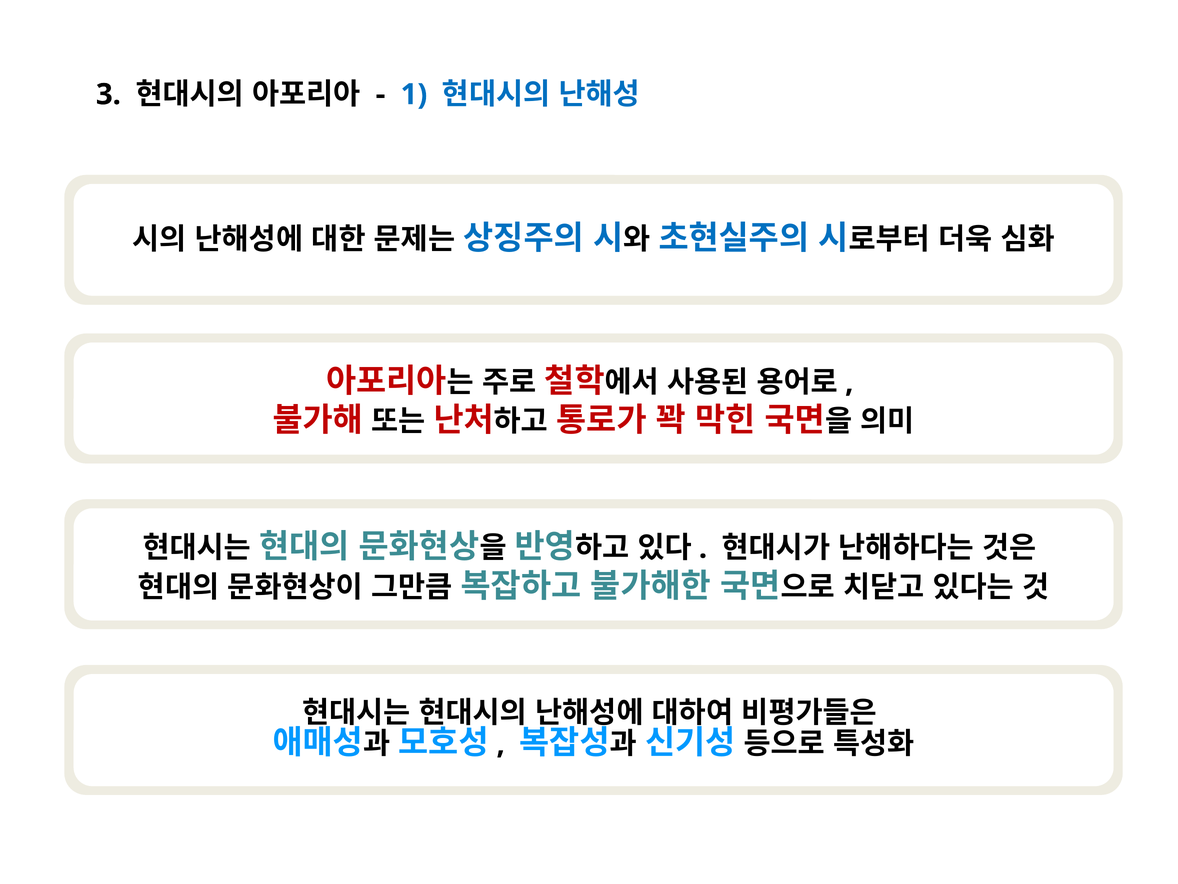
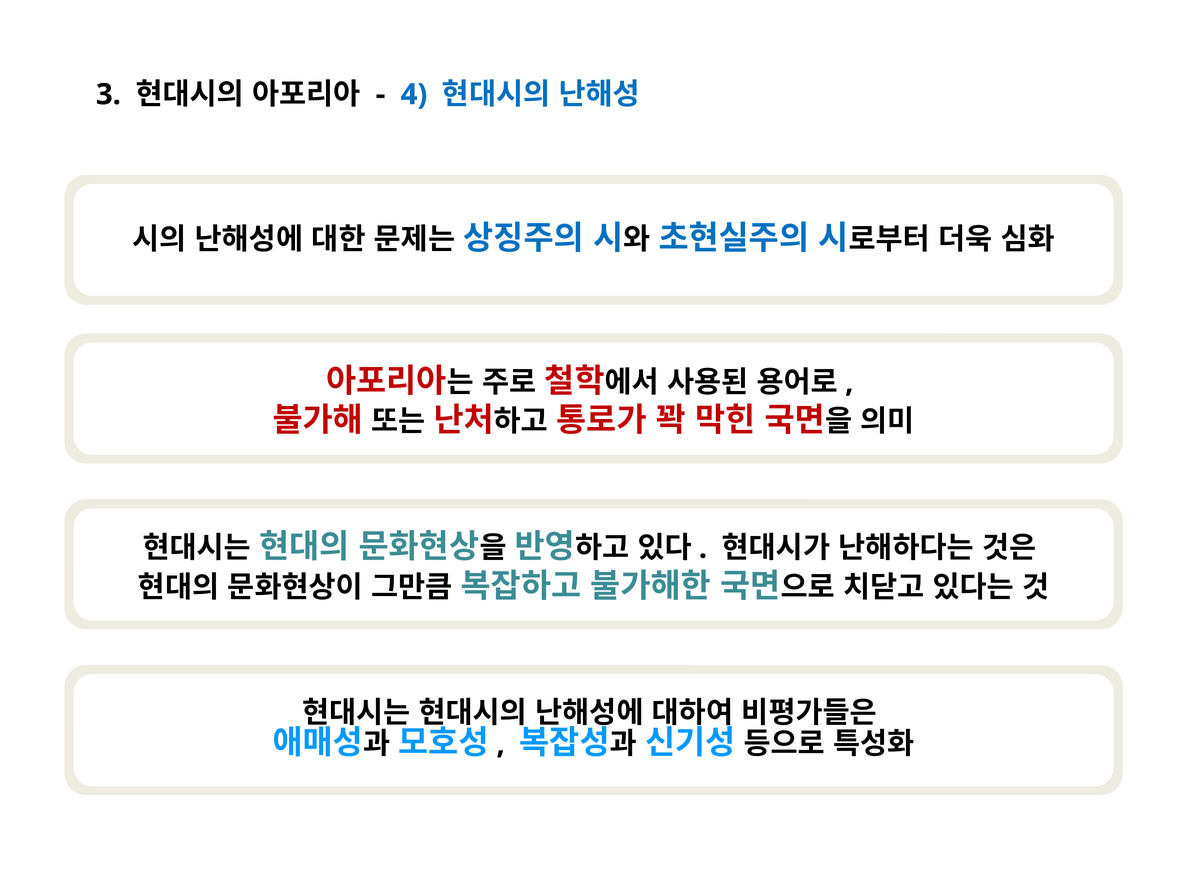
1: 1 -> 4
